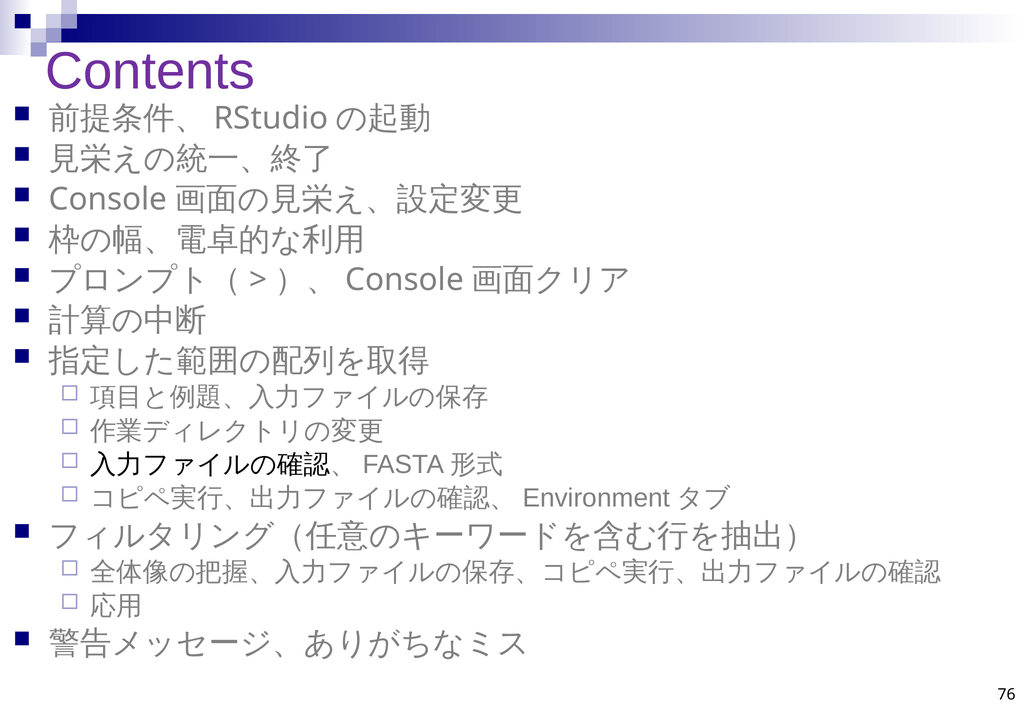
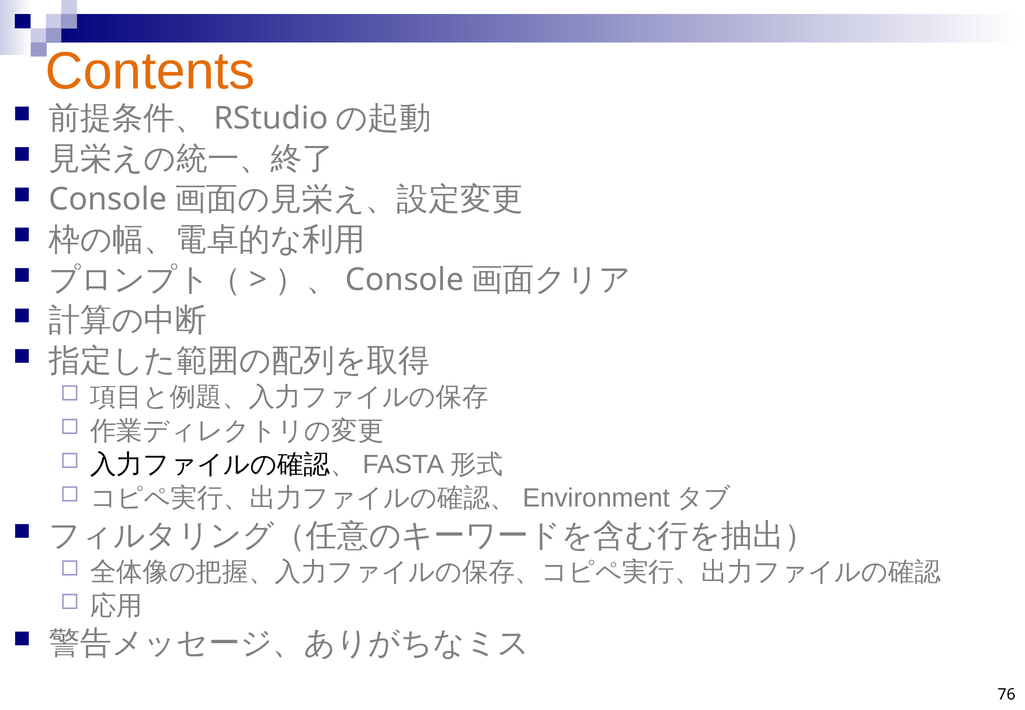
Contents colour: purple -> orange
